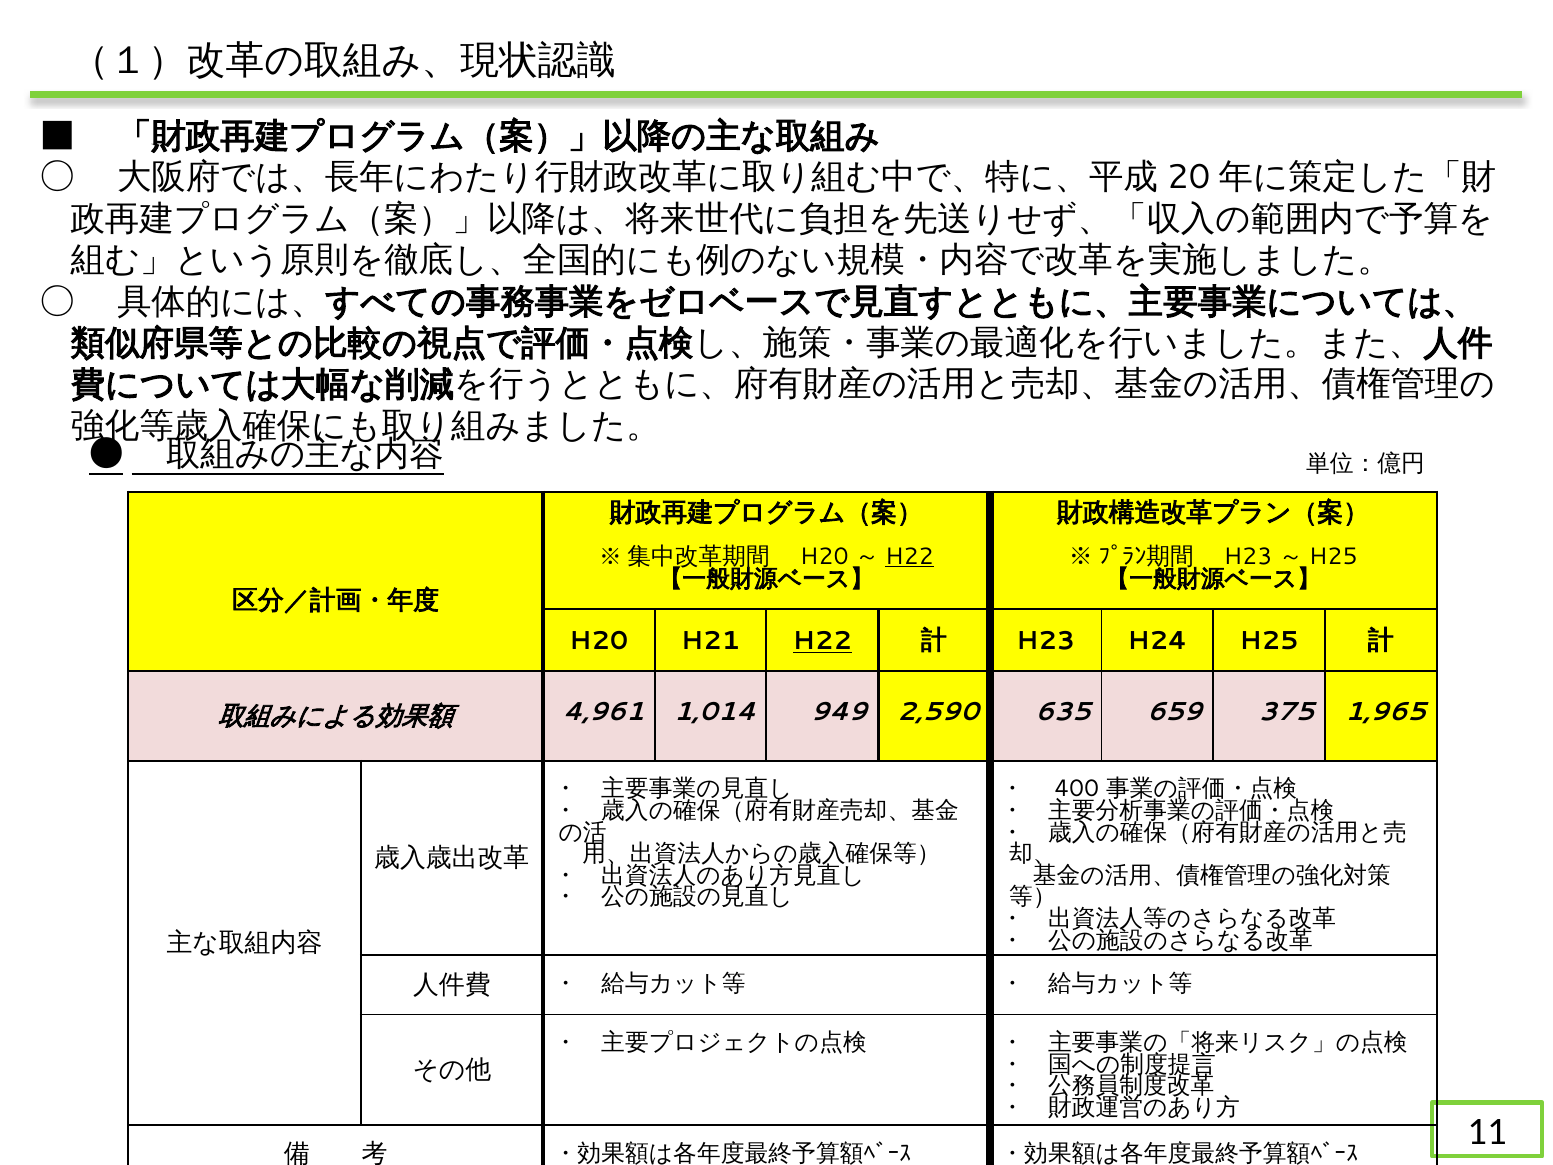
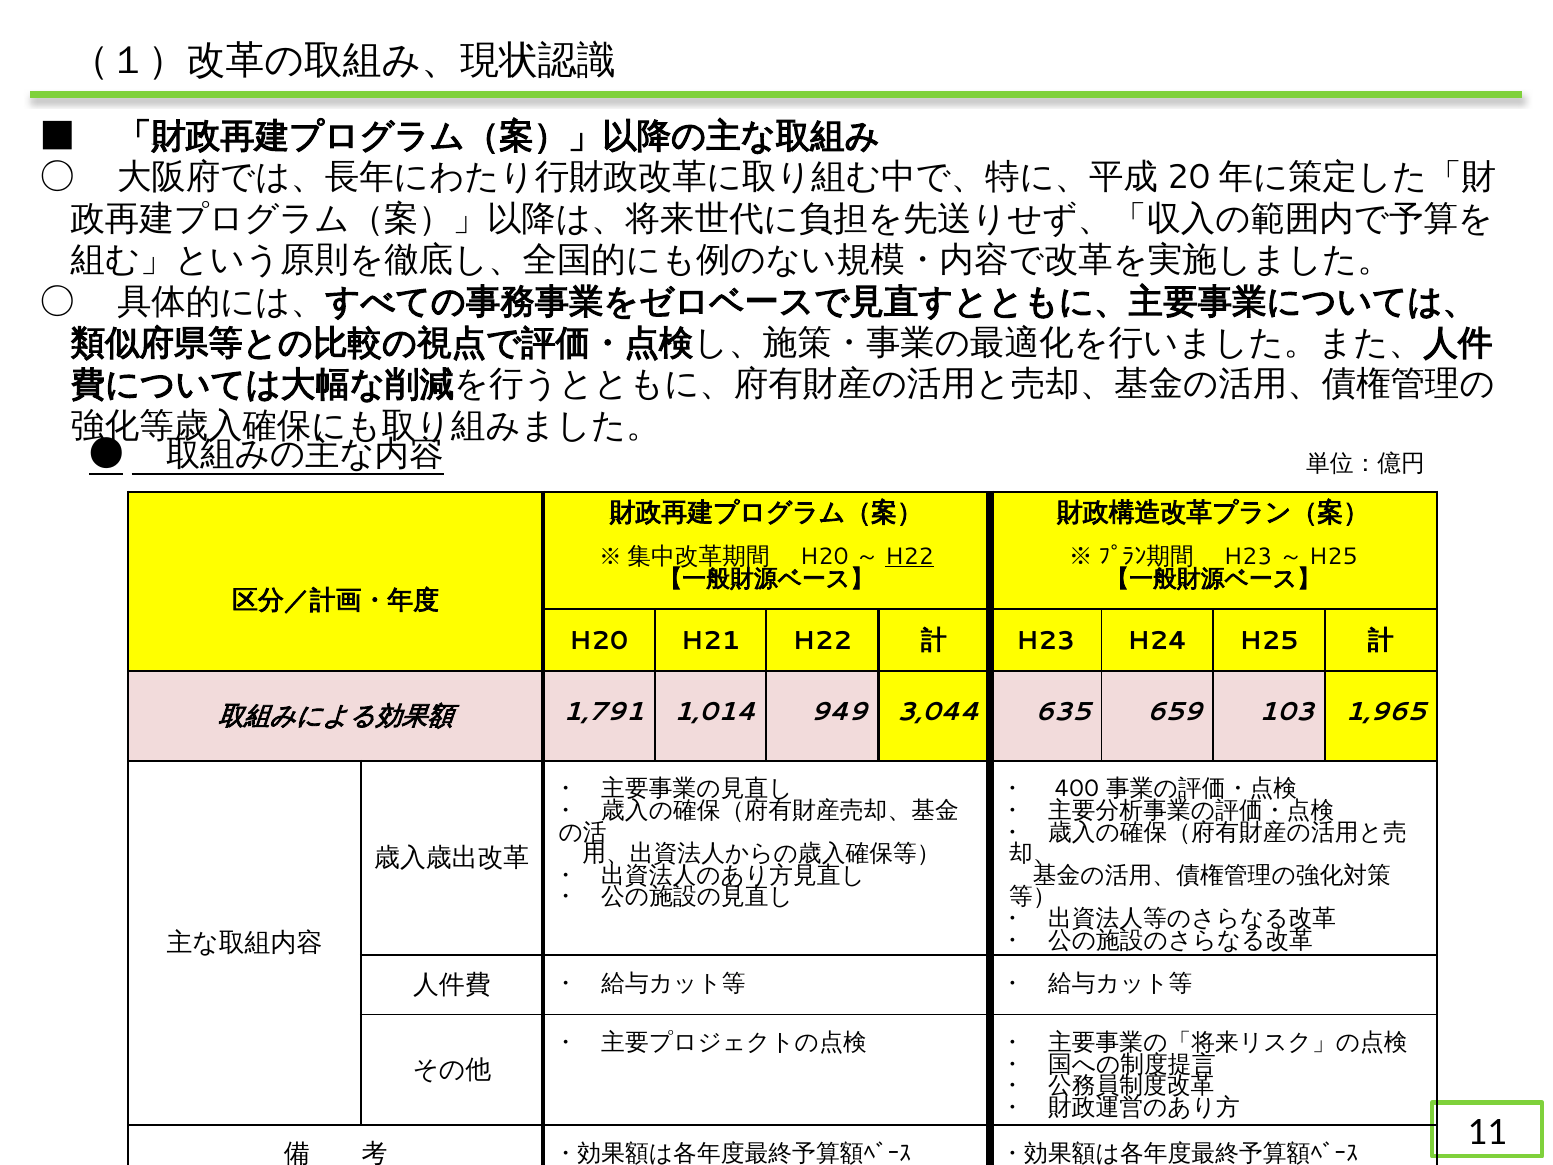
H22 at (822, 641) underline: present -> none
4,961: 4,961 -> 1,791
2,590: 2,590 -> 3,044
375: 375 -> 103
